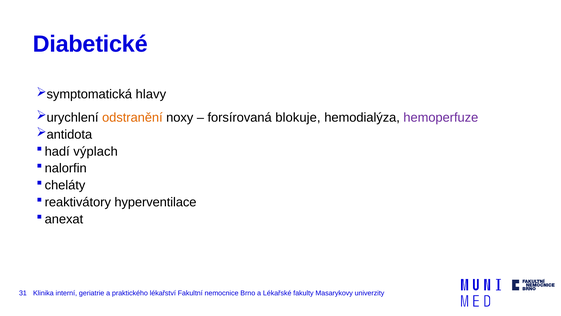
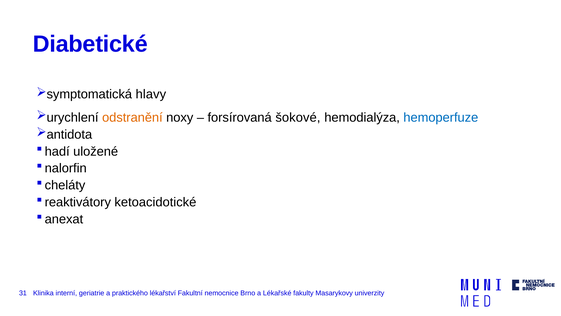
blokuje: blokuje -> šokové
hemoperfuze colour: purple -> blue
výplach: výplach -> uložené
hyperventilace: hyperventilace -> ketoacidotické
